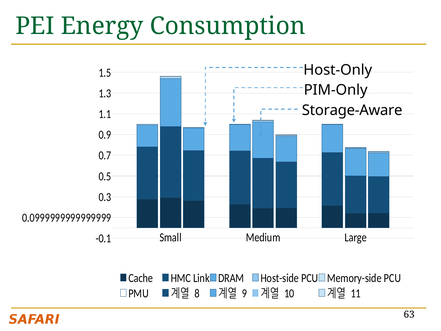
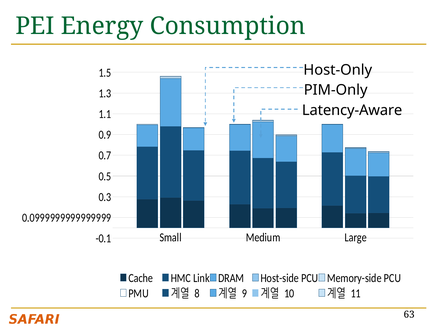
Storage-Aware: Storage-Aware -> Latency-Aware
